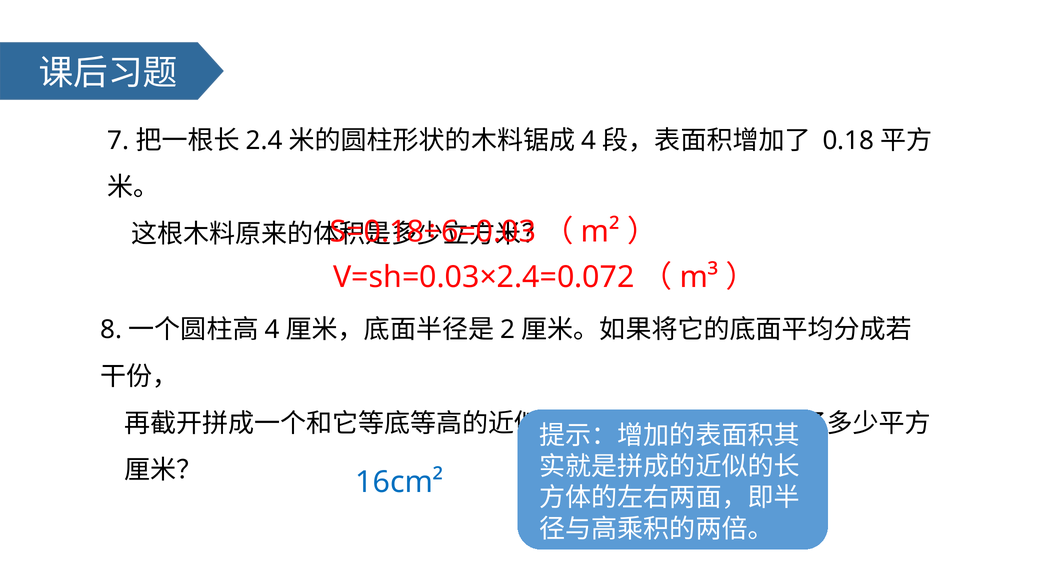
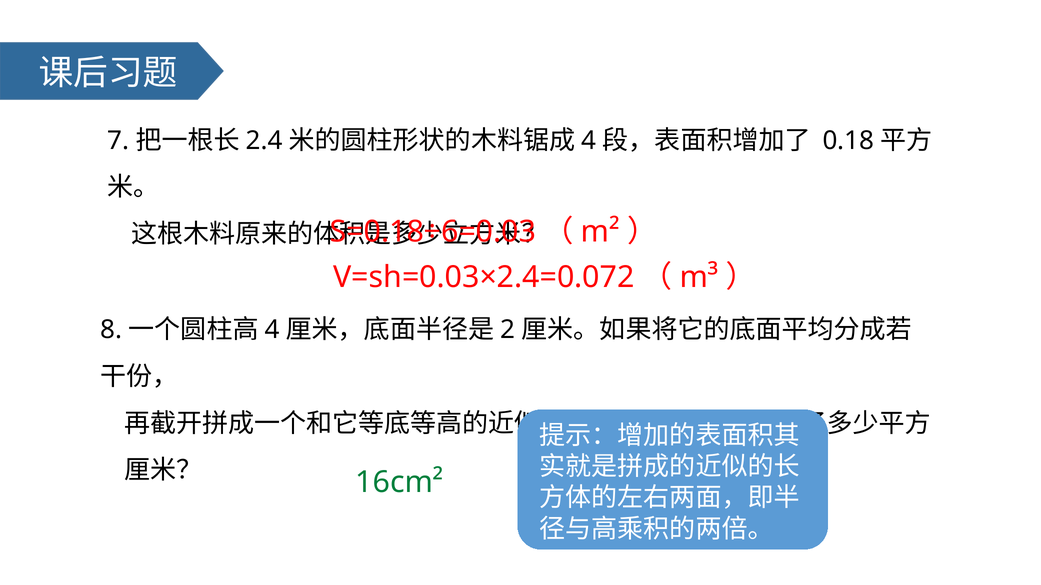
16cm² colour: blue -> green
